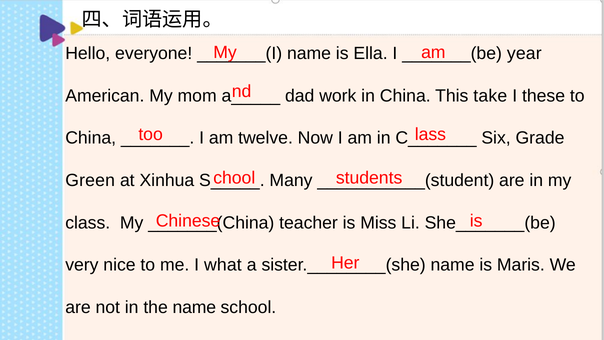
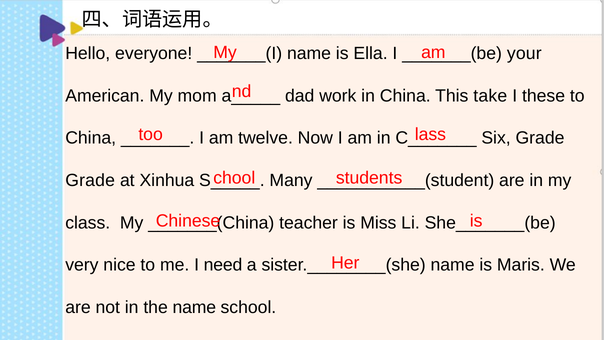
year: year -> your
Green at (90, 180): Green -> Grade
what: what -> need
